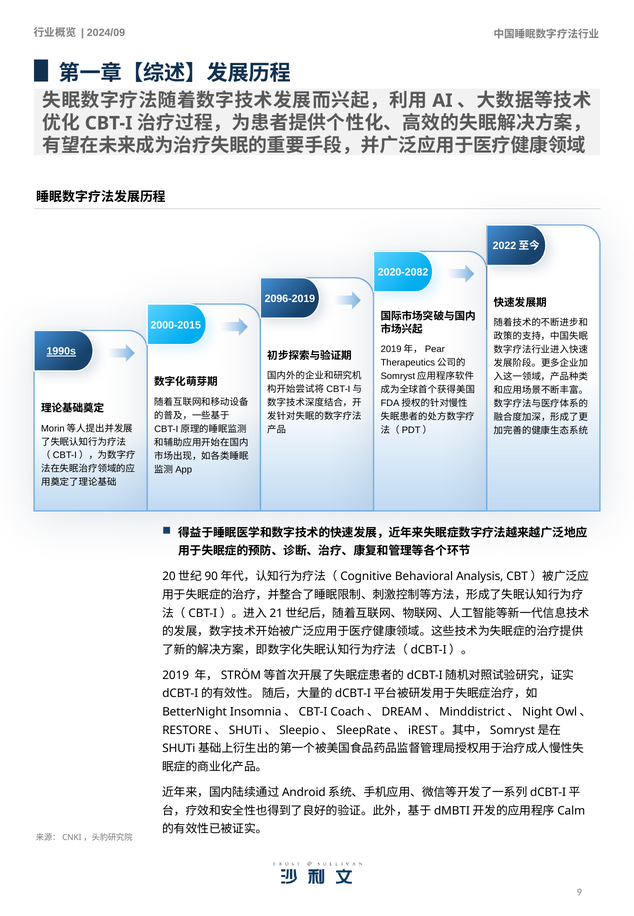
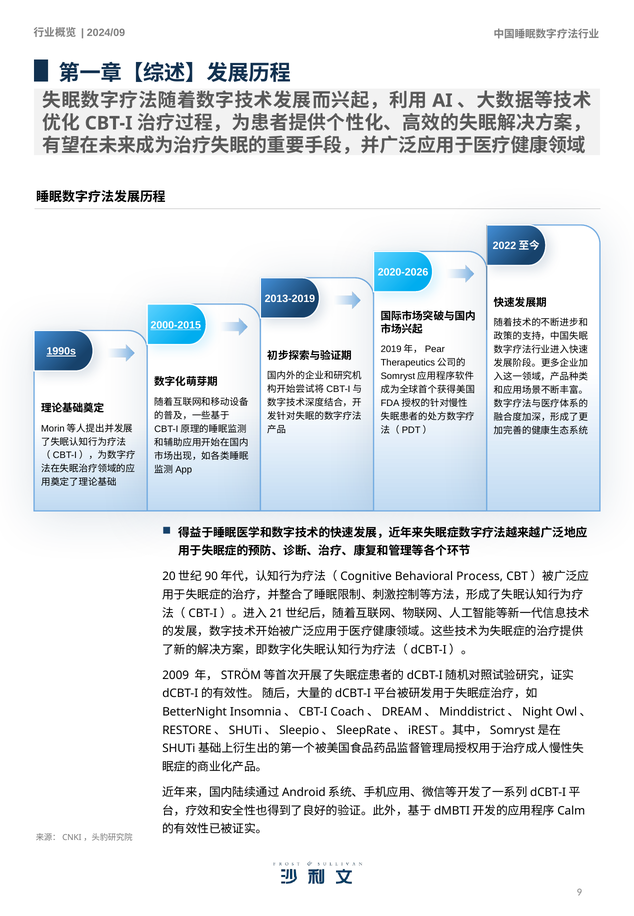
2020-2082: 2020-2082 -> 2020-2026
2096-2019: 2096-2019 -> 2013-2019
2000-2015 underline: none -> present
Analysis: Analysis -> Process
2019 at (176, 675): 2019 -> 2009
